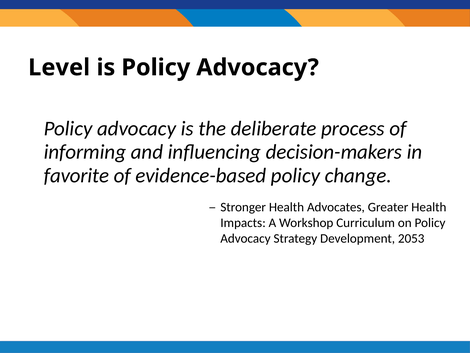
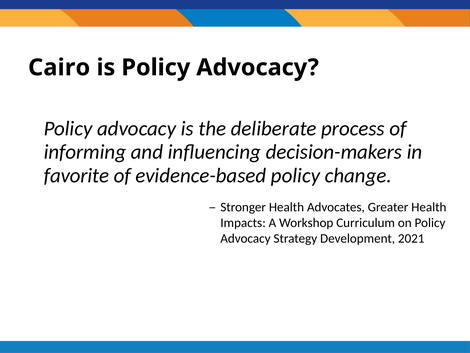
Level: Level -> Cairo
2053: 2053 -> 2021
